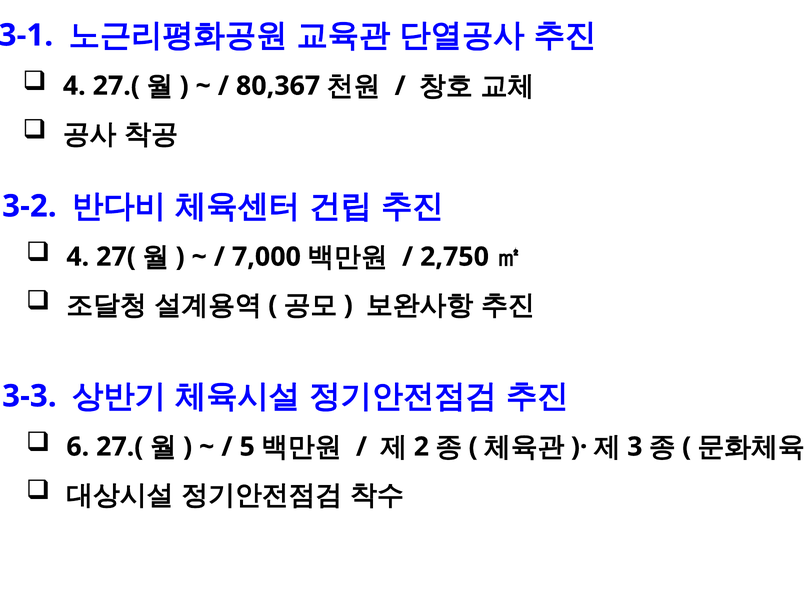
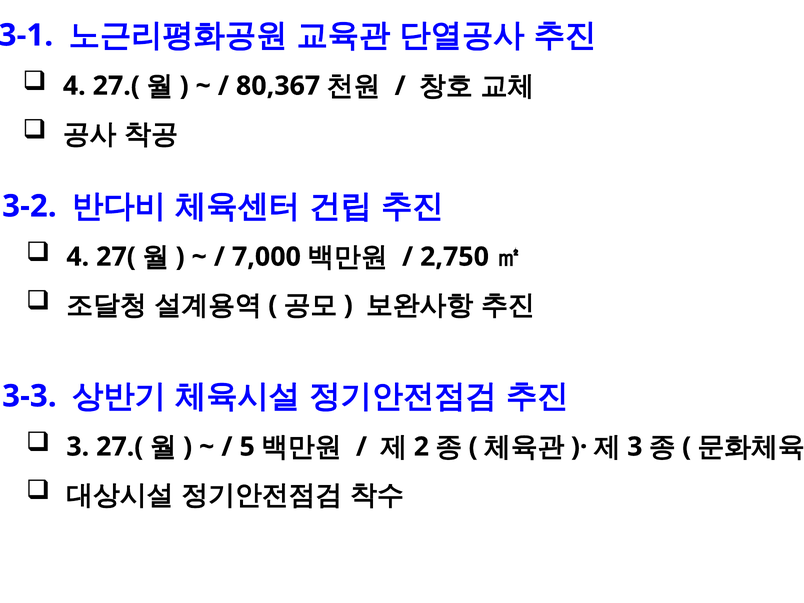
6 at (78, 447): 6 -> 3
